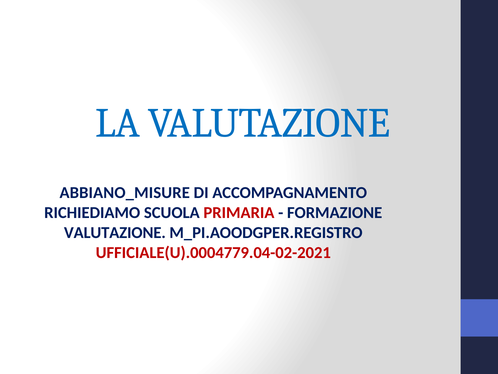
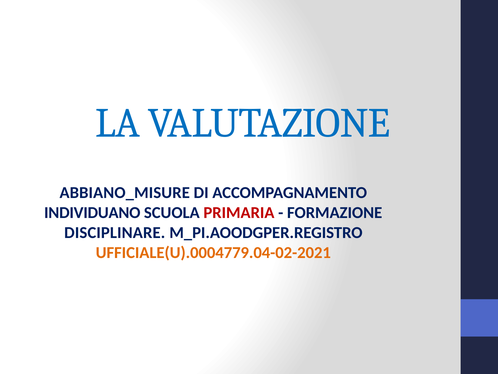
RICHIEDIAMO: RICHIEDIAMO -> INDIVIDUANO
VALUTAZIONE at (115, 232): VALUTAZIONE -> DISCIPLINARE
UFFICIALE(U).0004779.04-02-2021 colour: red -> orange
